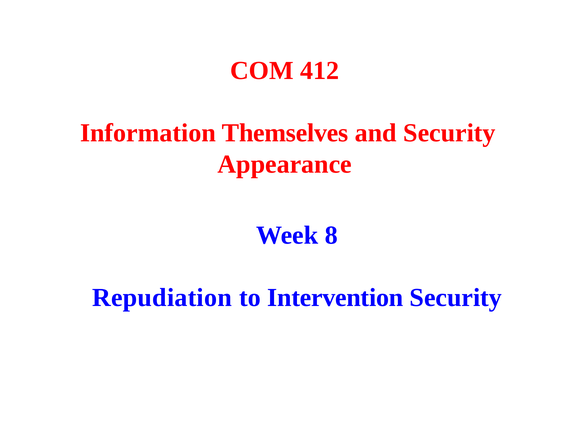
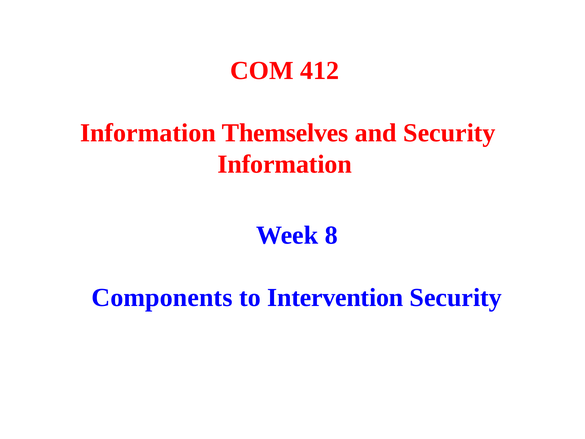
Appearance at (285, 164): Appearance -> Information
Repudiation: Repudiation -> Components
